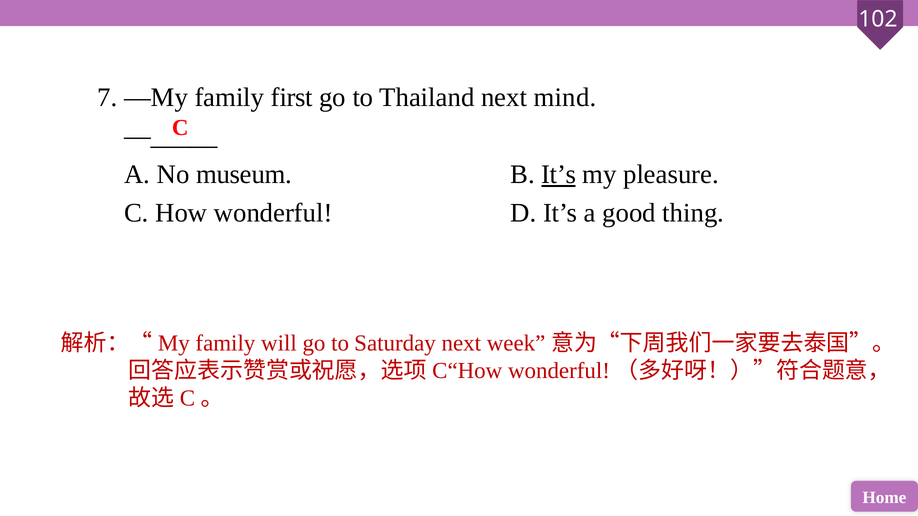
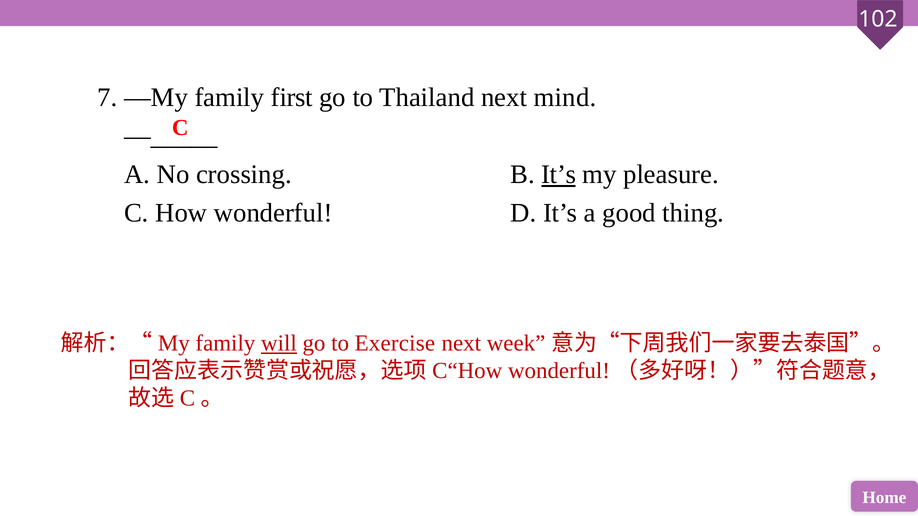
museum: museum -> crossing
will underline: none -> present
Saturday: Saturday -> Exercise
